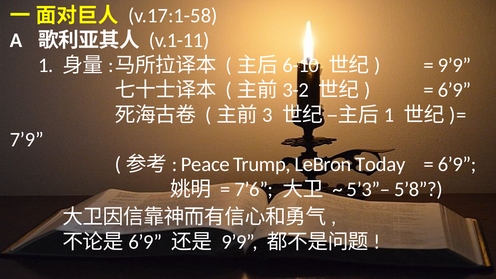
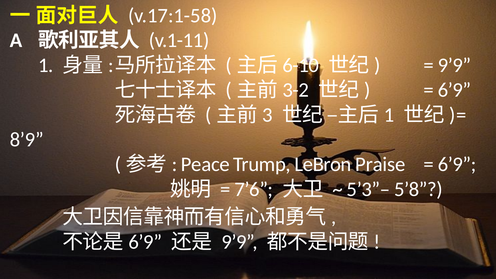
7’9: 7’9 -> 8’9
Today: Today -> Praise
